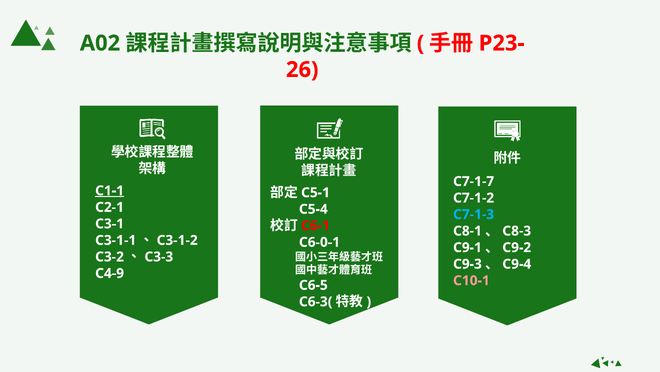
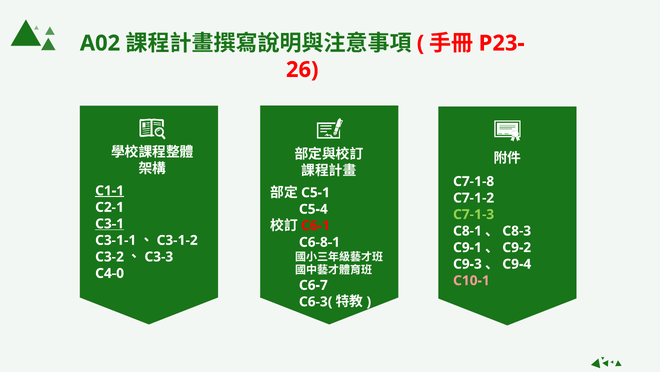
C7-1-7: C7-1-7 -> C7-1-8
C7-1-3 colour: light blue -> light green
C3-1 underline: none -> present
C6-0-1: C6-0-1 -> C6-8-1
C4-9: C4-9 -> C4-0
C6-5: C6-5 -> C6-7
